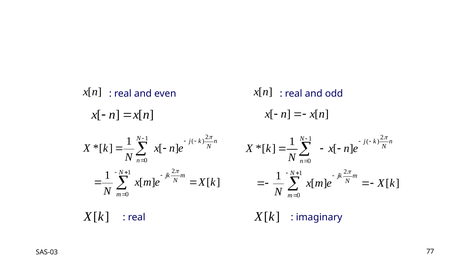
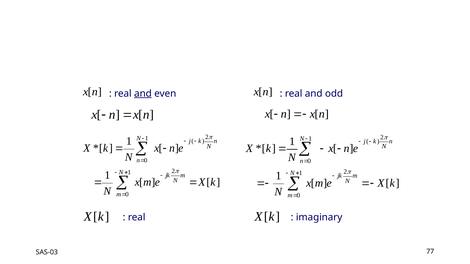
and at (143, 94) underline: none -> present
